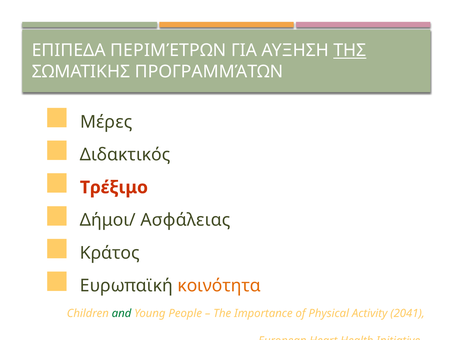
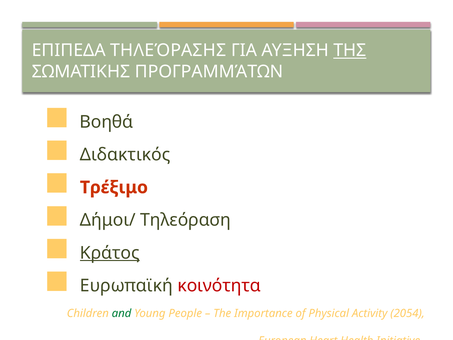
ΠΕΡΙΜΈΤΡΩΝ: ΠΕΡΙΜΈΤΡΩΝ -> ΤΗΛΕΌΡΑΣΗΣ
Μέρες: Μέρες -> Βοηθά
Ασφάλειας: Ασφάλειας -> Τηλεόραση
Κράτος underline: none -> present
κοινότητα colour: orange -> red
2041: 2041 -> 2054
